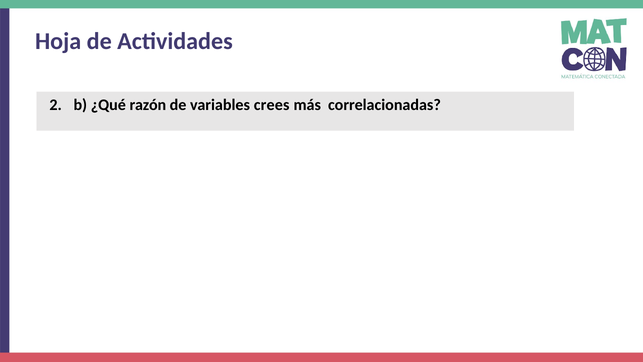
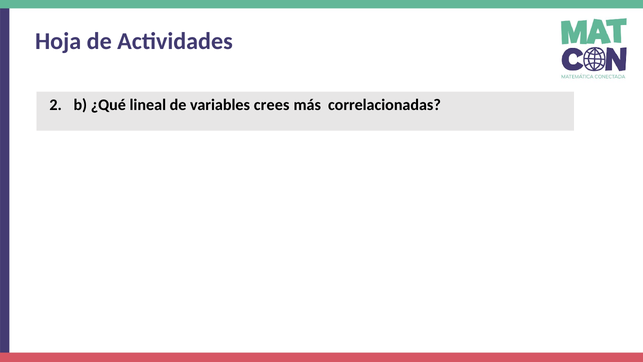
razón: razón -> lineal
